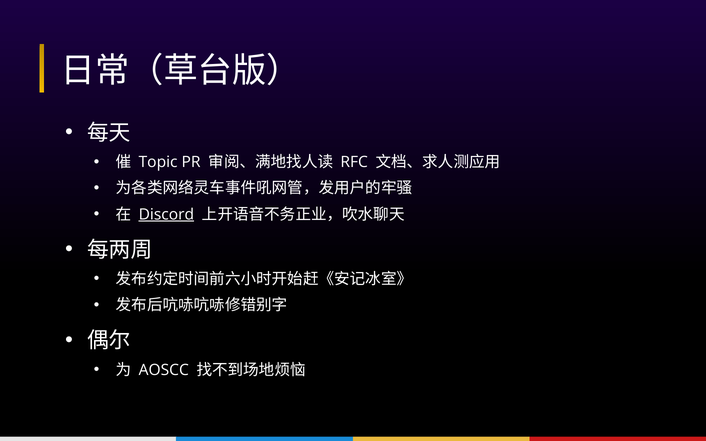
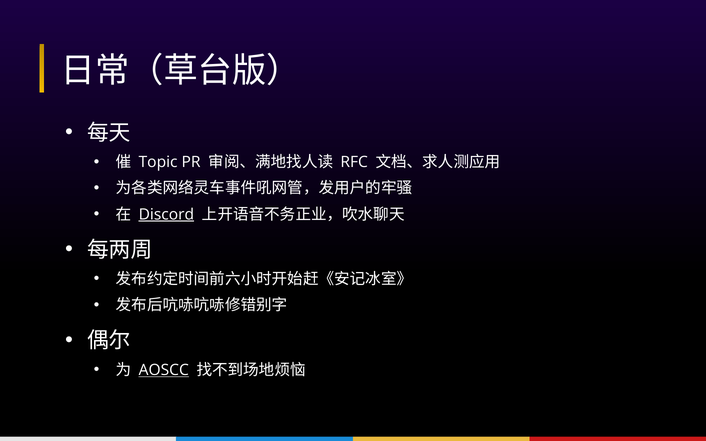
AOSCC underline: none -> present
